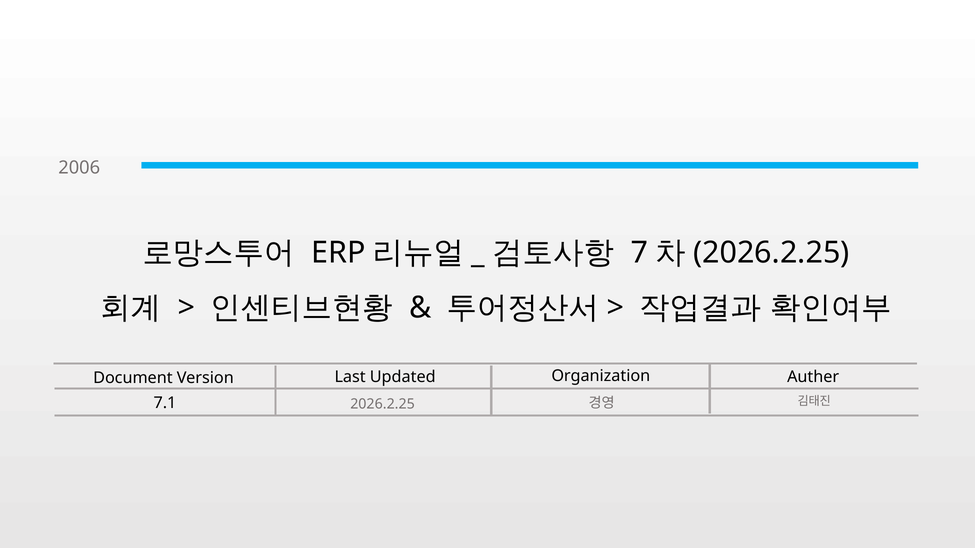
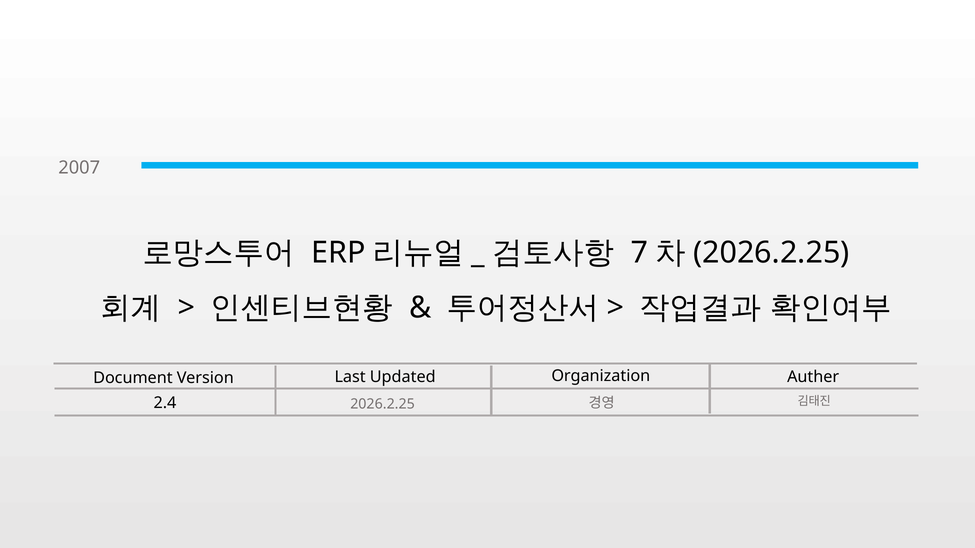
2006: 2006 -> 2007
7.1: 7.1 -> 2.4
